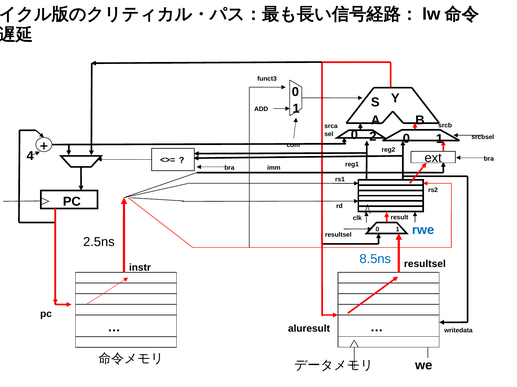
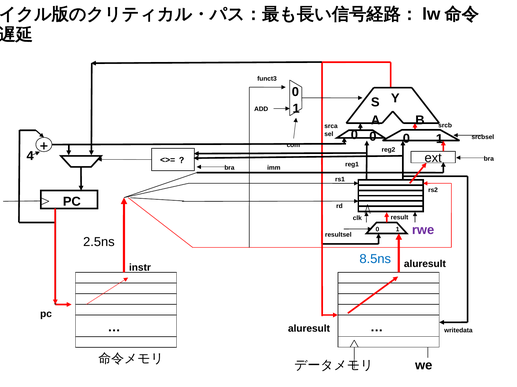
0 2: 2 -> 0
rwe colour: blue -> purple
resultsel at (425, 264): resultsel -> aluresult
